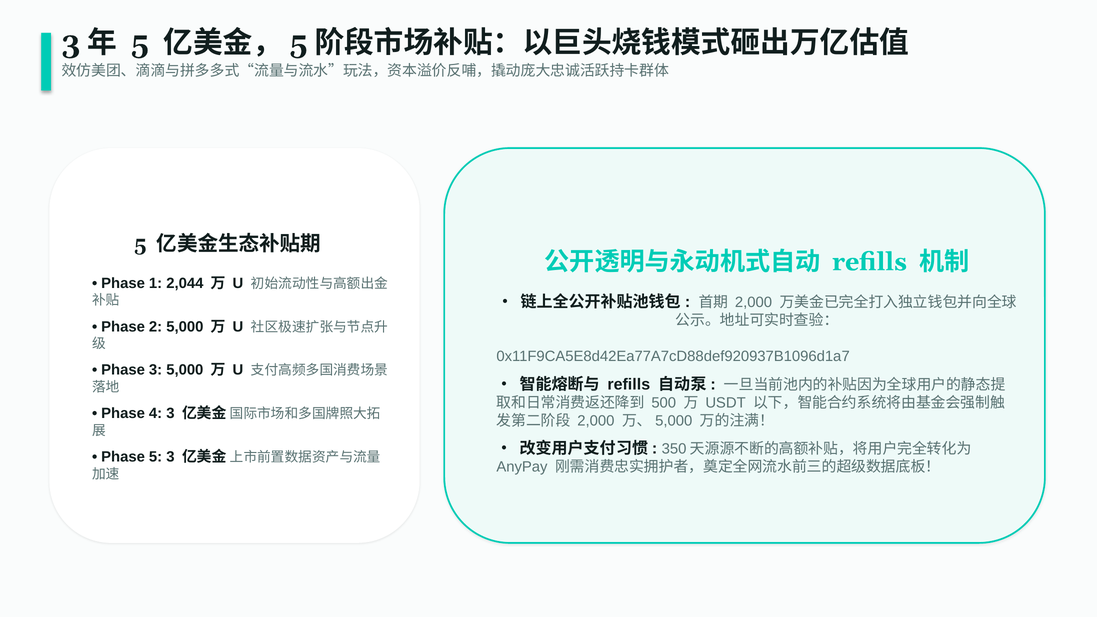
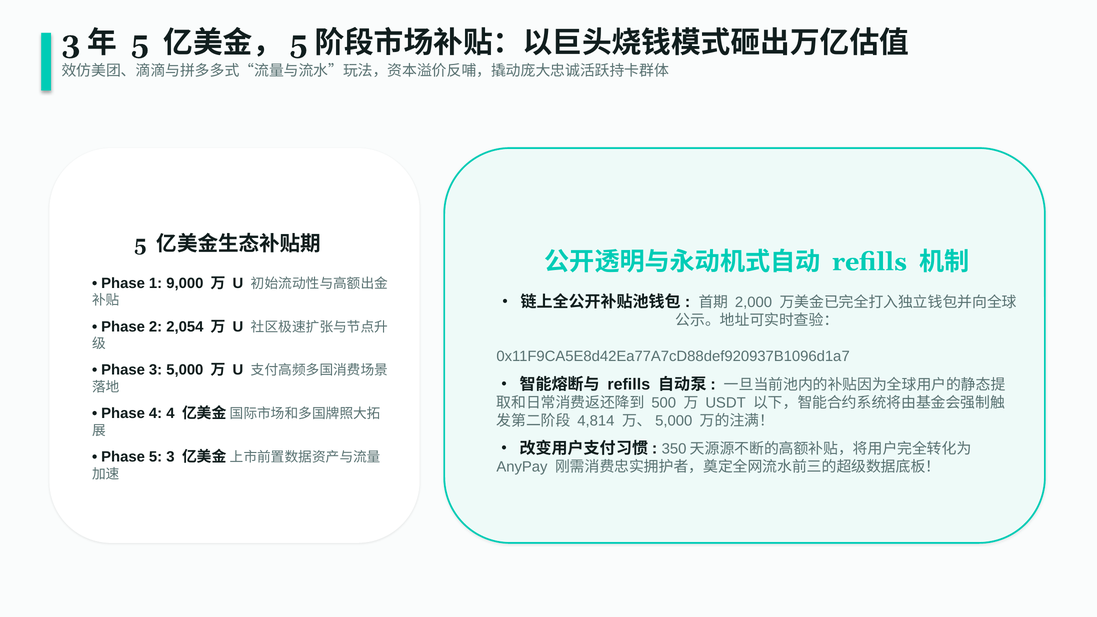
2,044: 2,044 -> 9,000
2 5,000: 5,000 -> 2,054
4 3: 3 -> 4
2,000 at (596, 421): 2,000 -> 4,814
